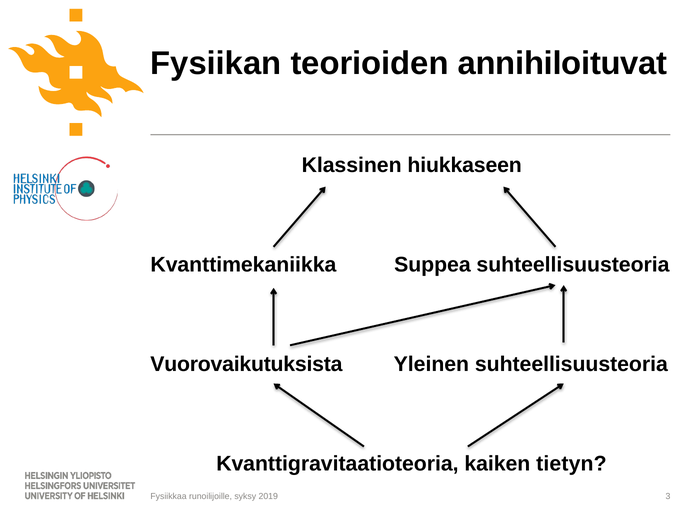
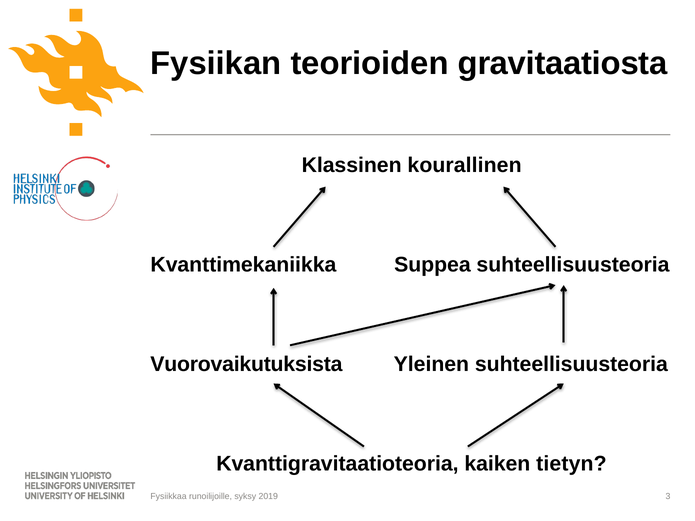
annihiloituvat: annihiloituvat -> gravitaatiosta
hiukkaseen: hiukkaseen -> kourallinen
